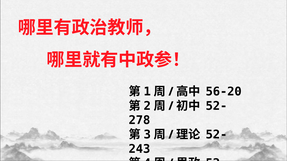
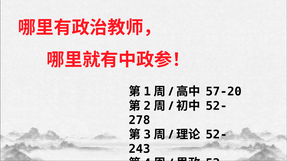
56-20: 56-20 -> 57-20
